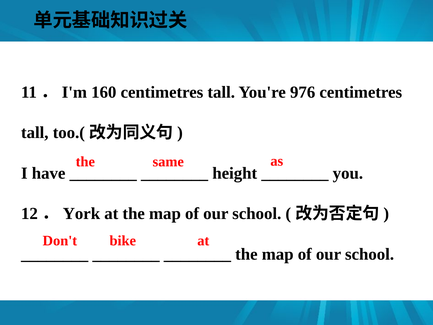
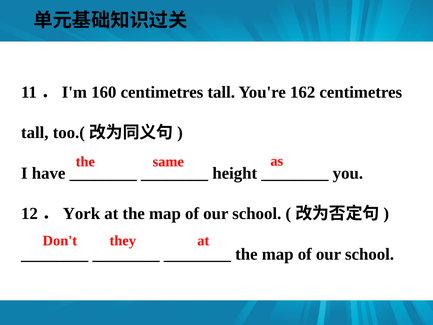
976: 976 -> 162
bike: bike -> they
